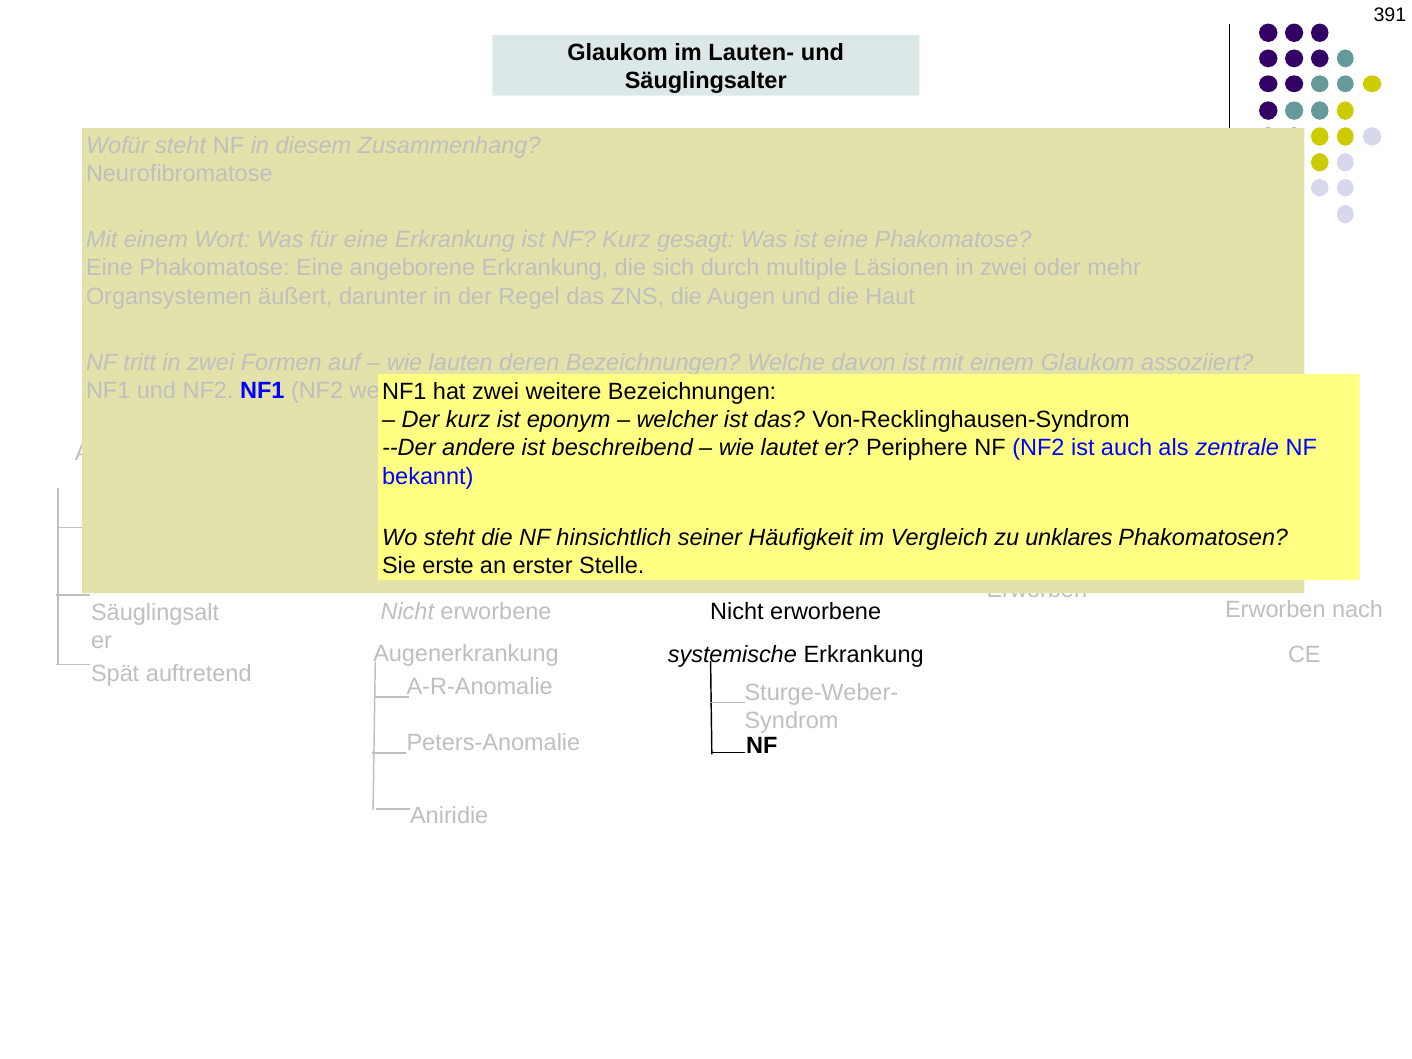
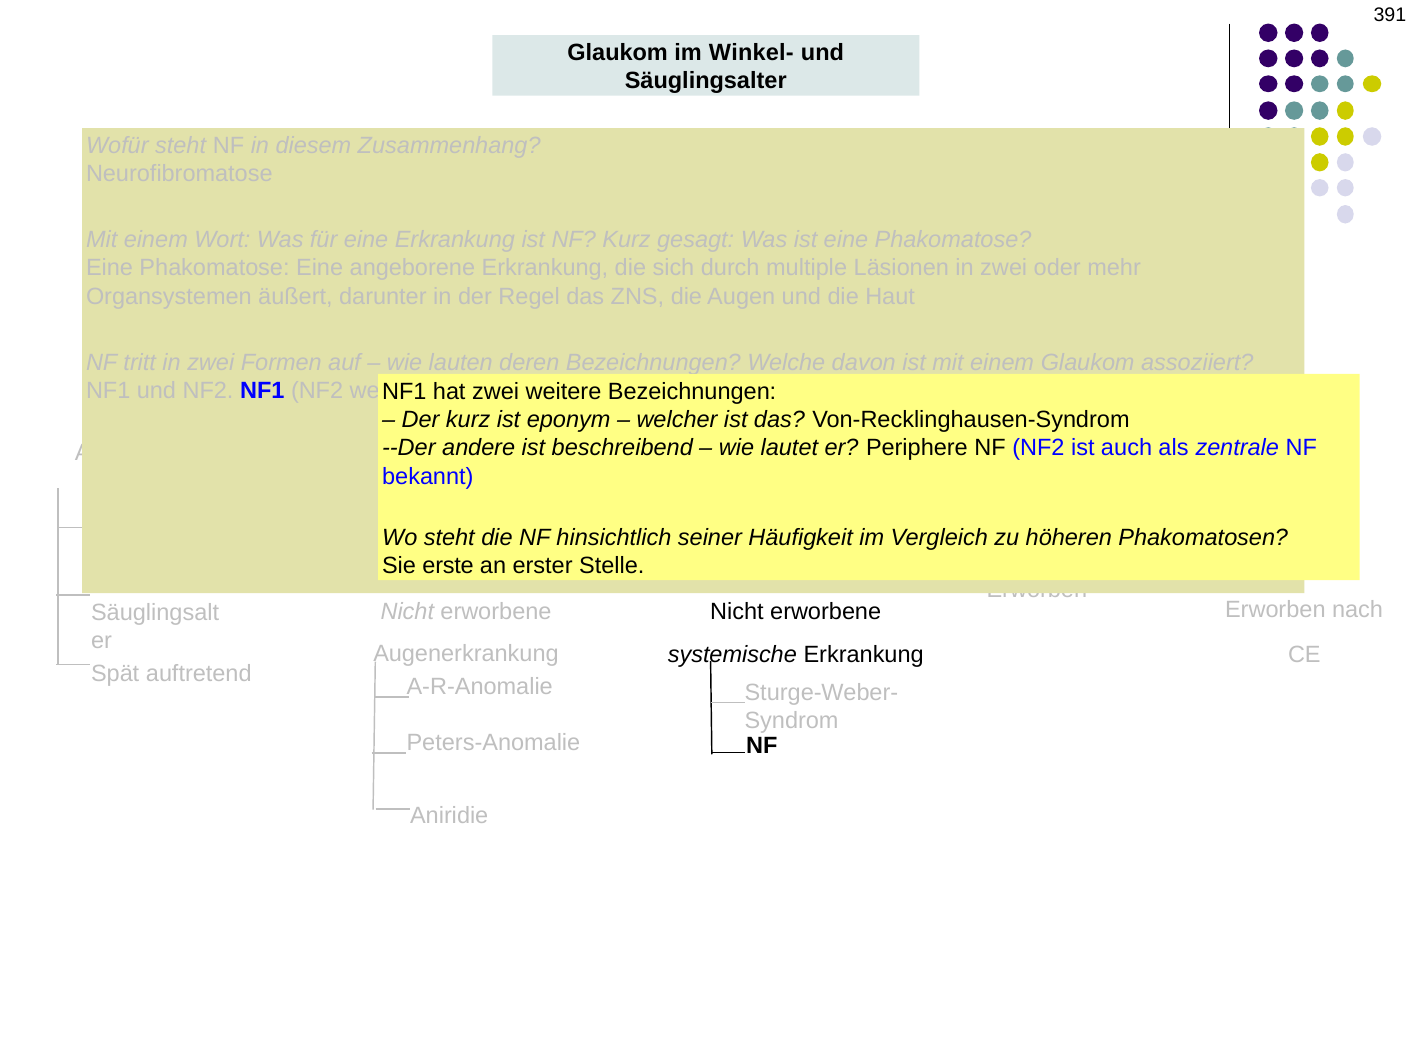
Lauten-: Lauten- -> Winkel-
unklares: unklares -> höheren
